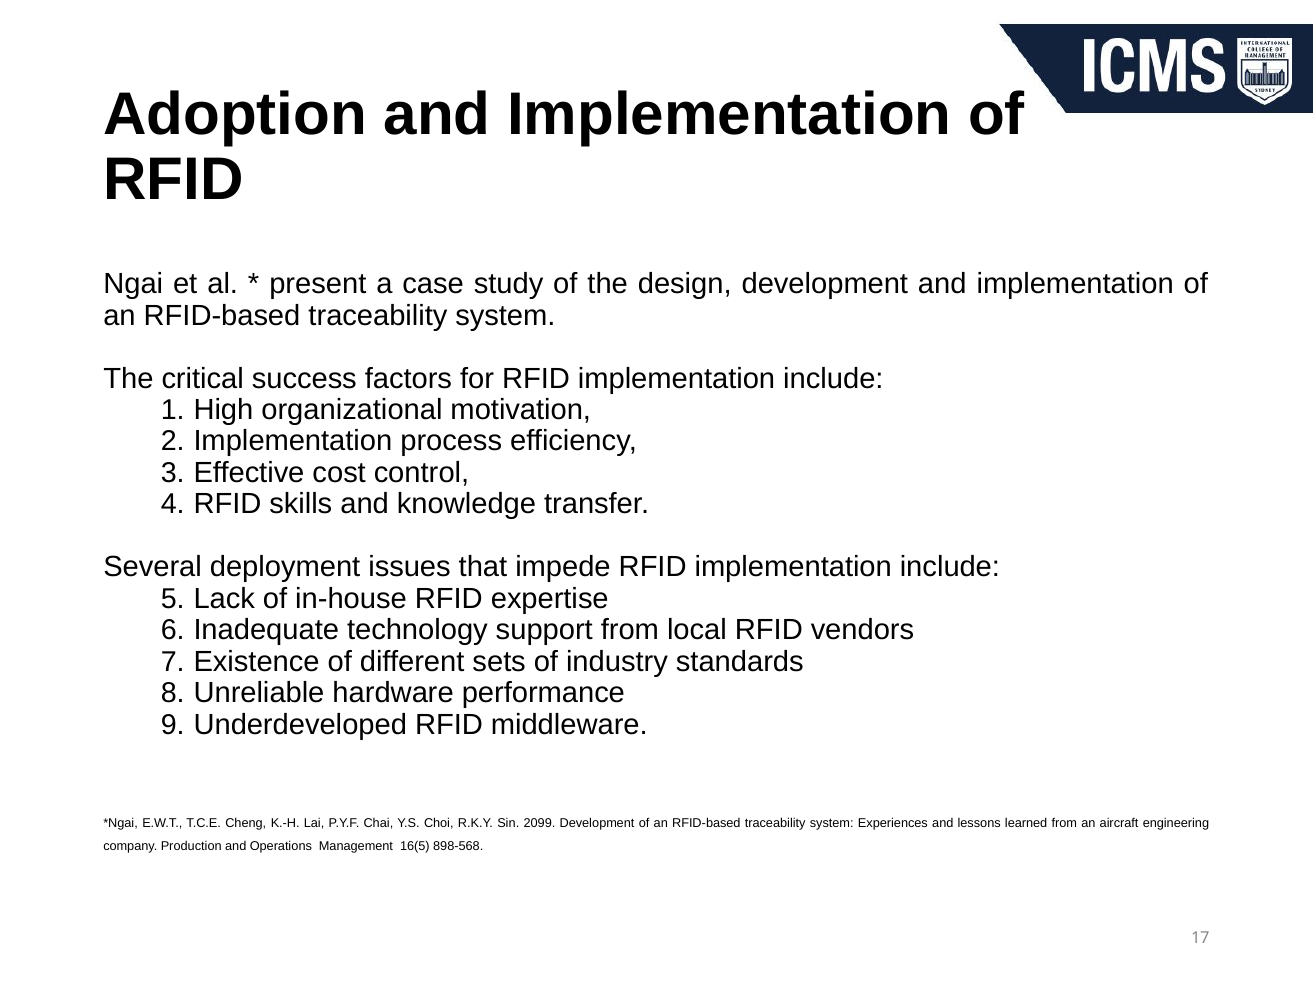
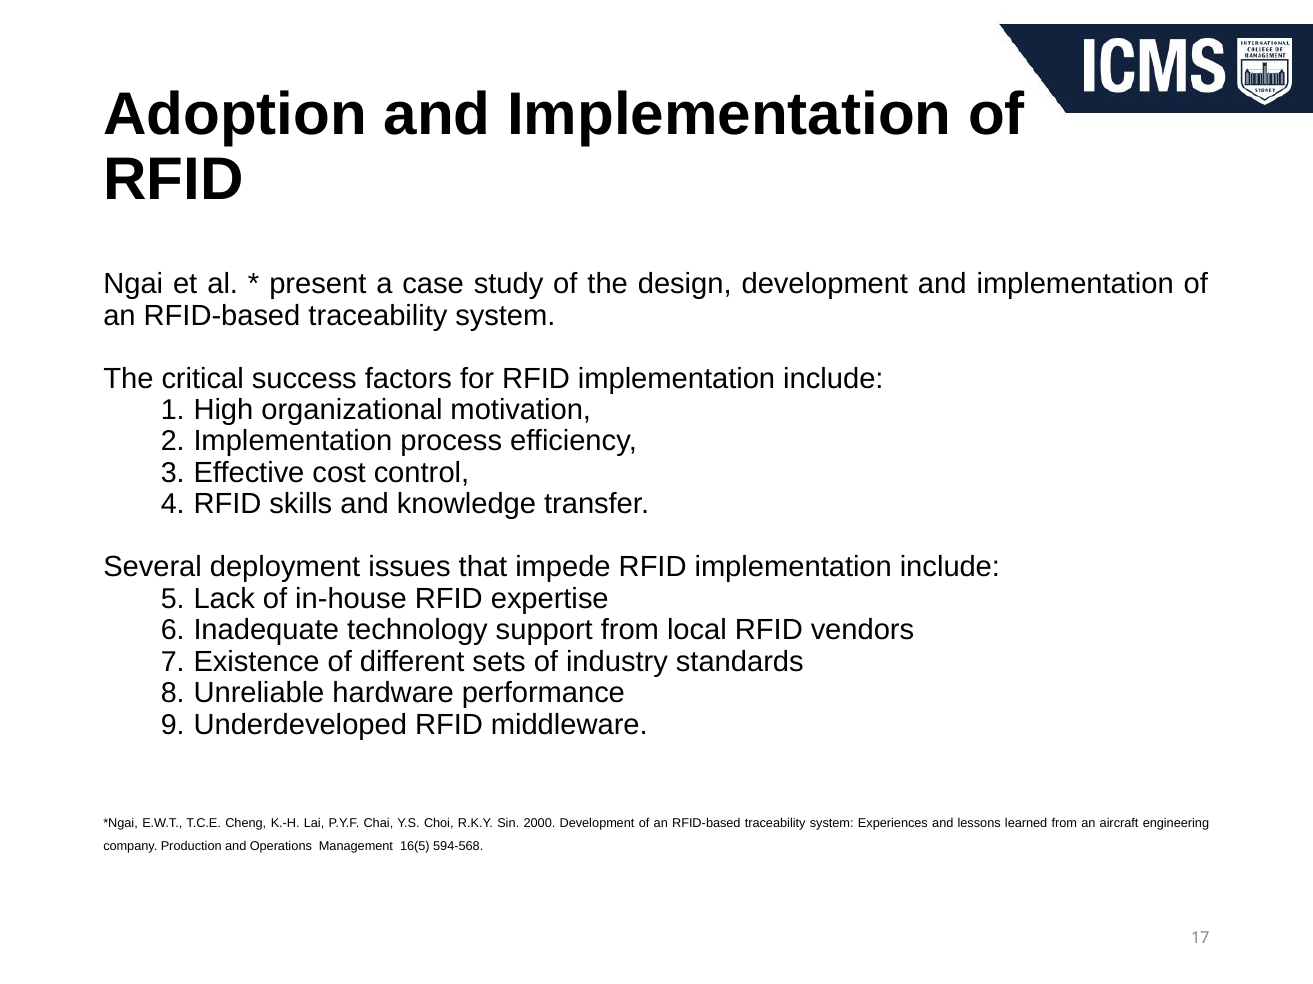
2099: 2099 -> 2000
898-568: 898-568 -> 594-568
